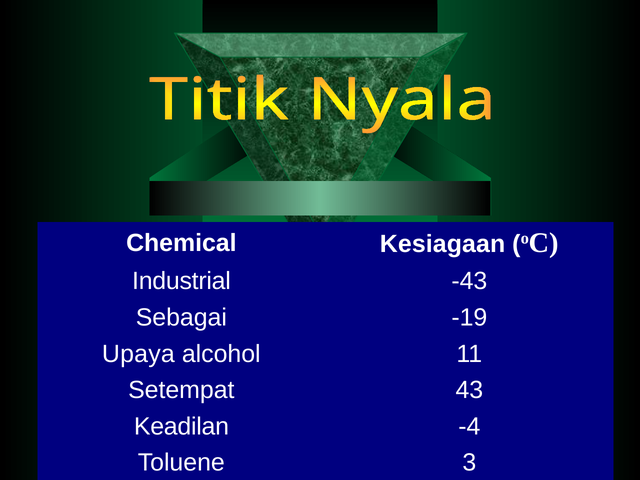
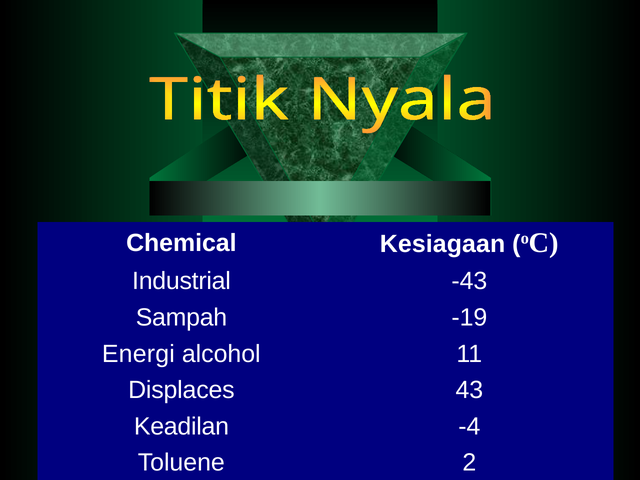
Sebagai: Sebagai -> Sampah
Upaya: Upaya -> Energi
Setempat: Setempat -> Displaces
3: 3 -> 2
